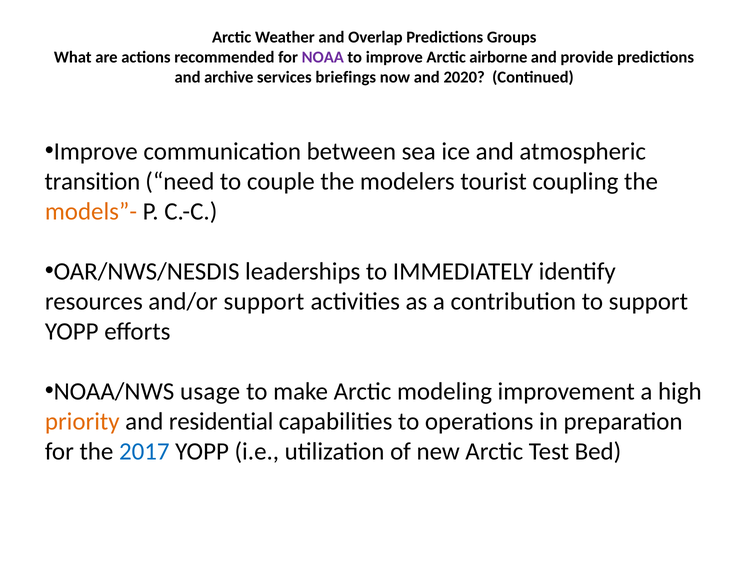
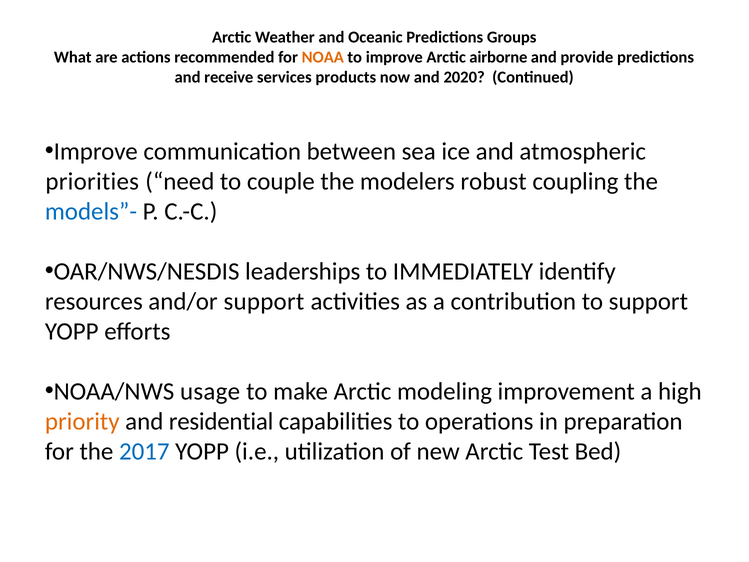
Overlap: Overlap -> Oceanic
NOAA colour: purple -> orange
archive: archive -> receive
briefings: briefings -> products
transition: transition -> priorities
tourist: tourist -> robust
models”- colour: orange -> blue
